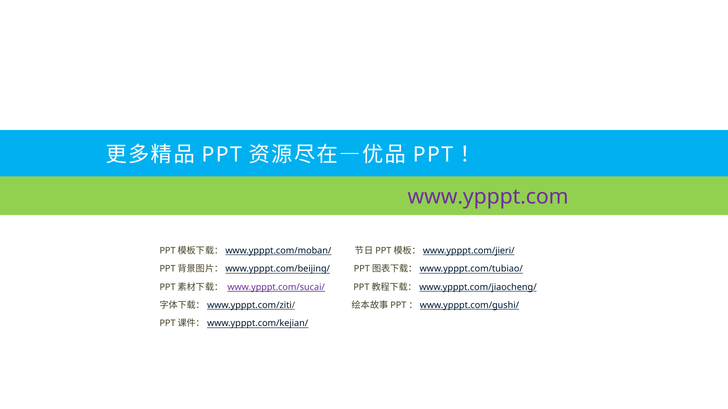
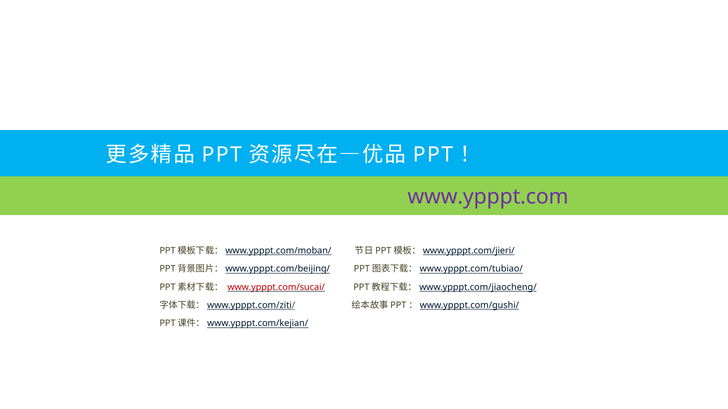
www.ypppt.com/sucai/ colour: purple -> red
